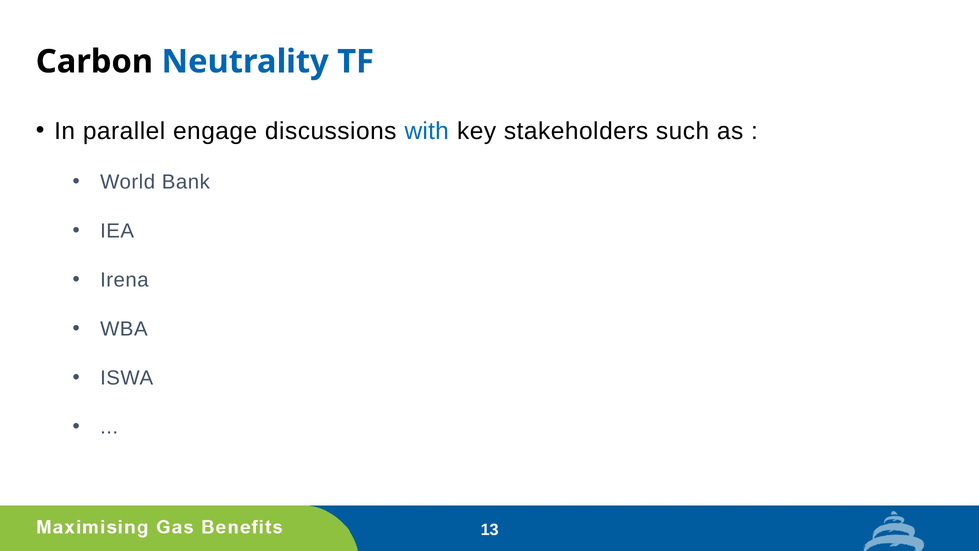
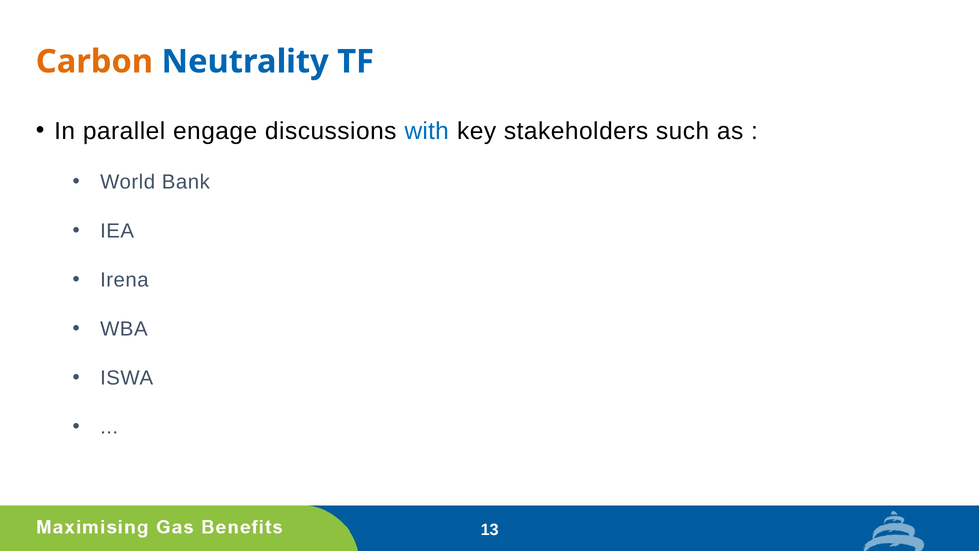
Carbon colour: black -> orange
